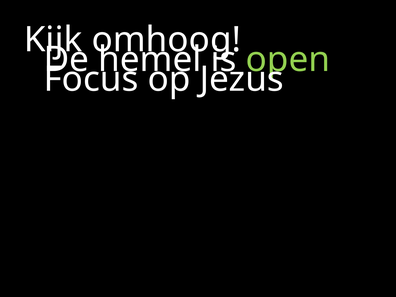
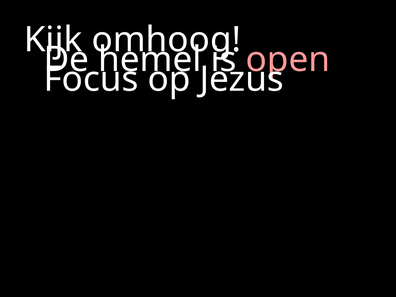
open colour: light green -> pink
